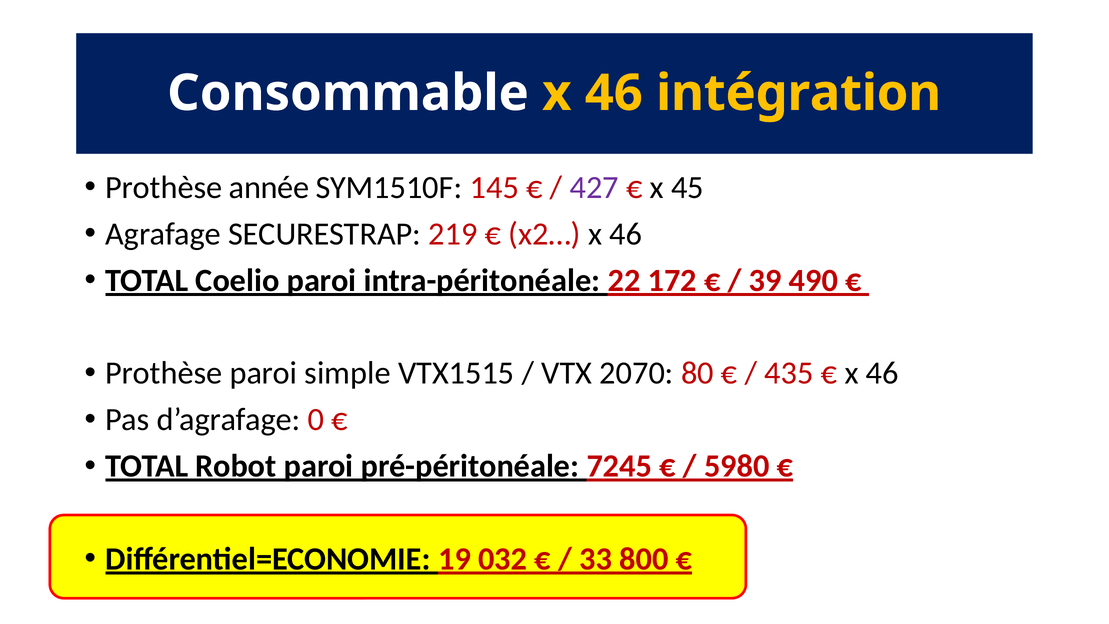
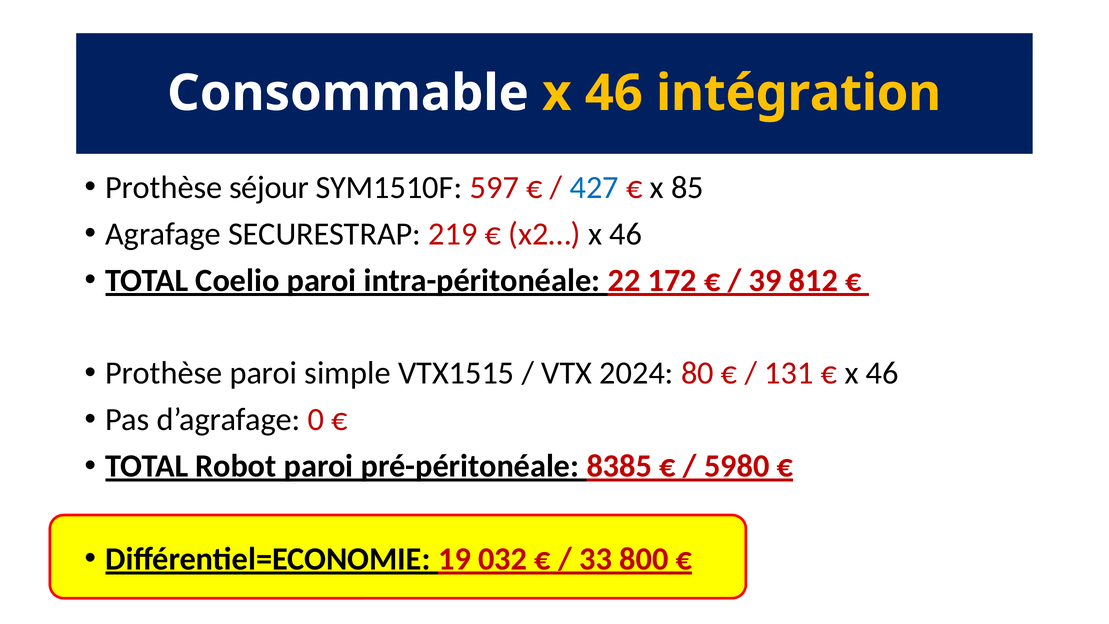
année: année -> séjour
145: 145 -> 597
427 colour: purple -> blue
45: 45 -> 85
490: 490 -> 812
2070: 2070 -> 2024
435: 435 -> 131
7245: 7245 -> 8385
